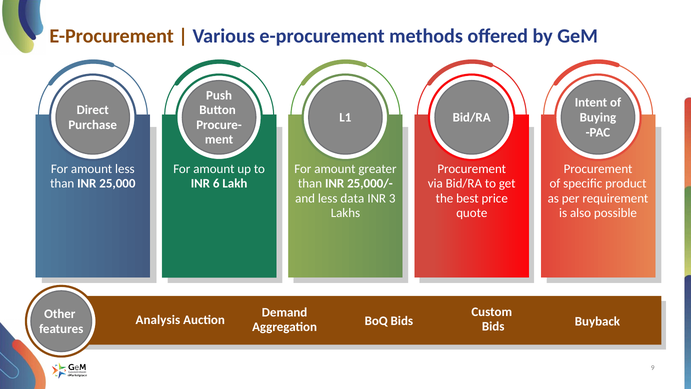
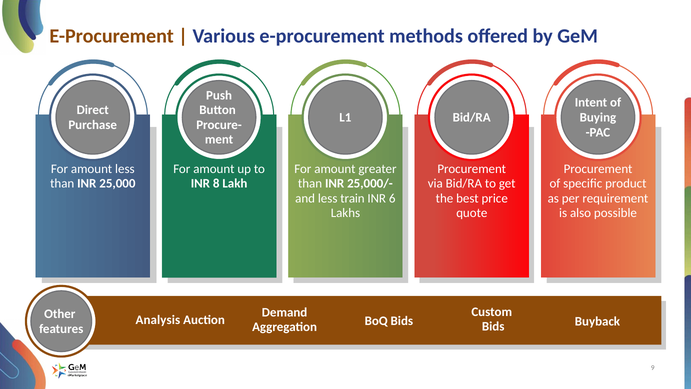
6: 6 -> 8
data: data -> train
3: 3 -> 6
